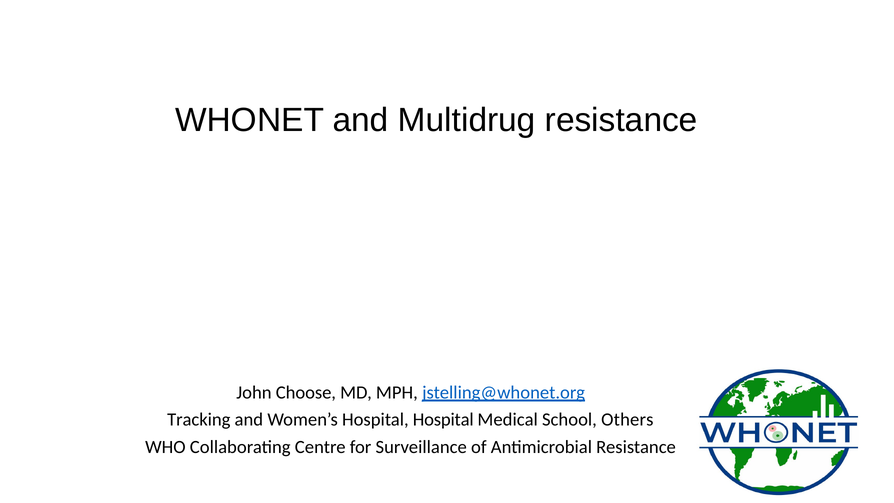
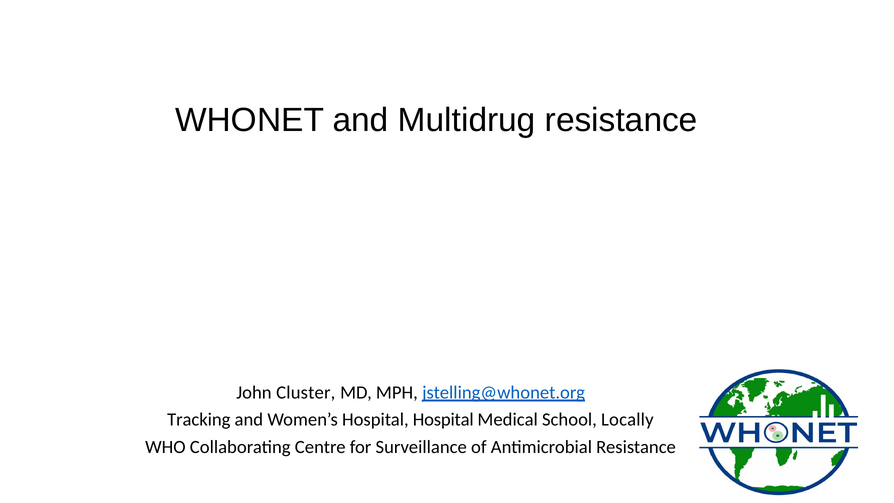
Choose: Choose -> Cluster
Others: Others -> Locally
